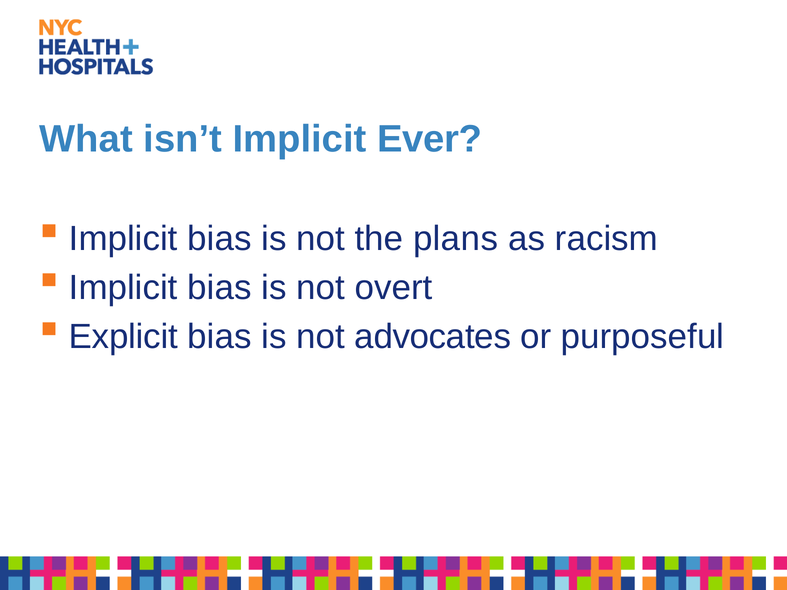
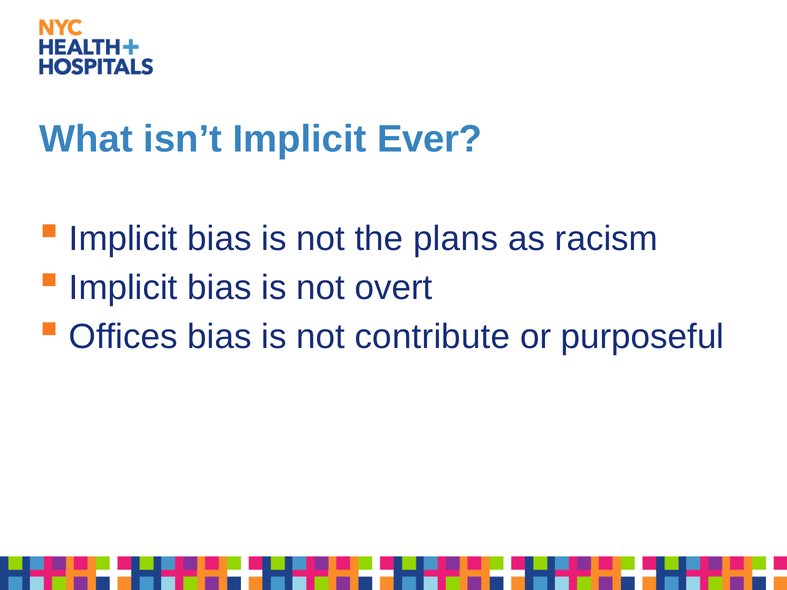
Explicit: Explicit -> Offices
advocates: advocates -> contribute
